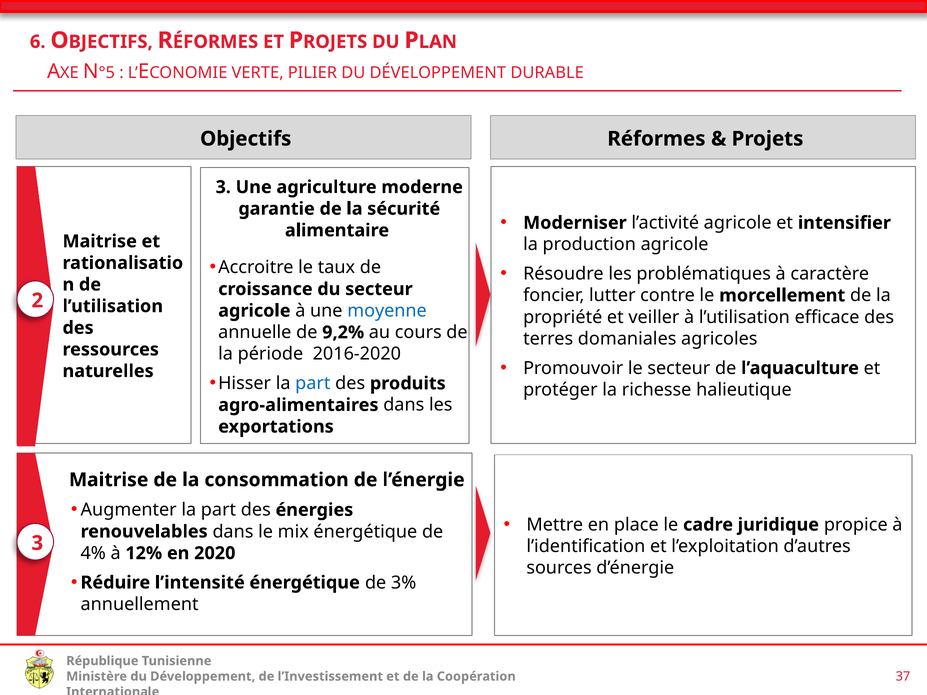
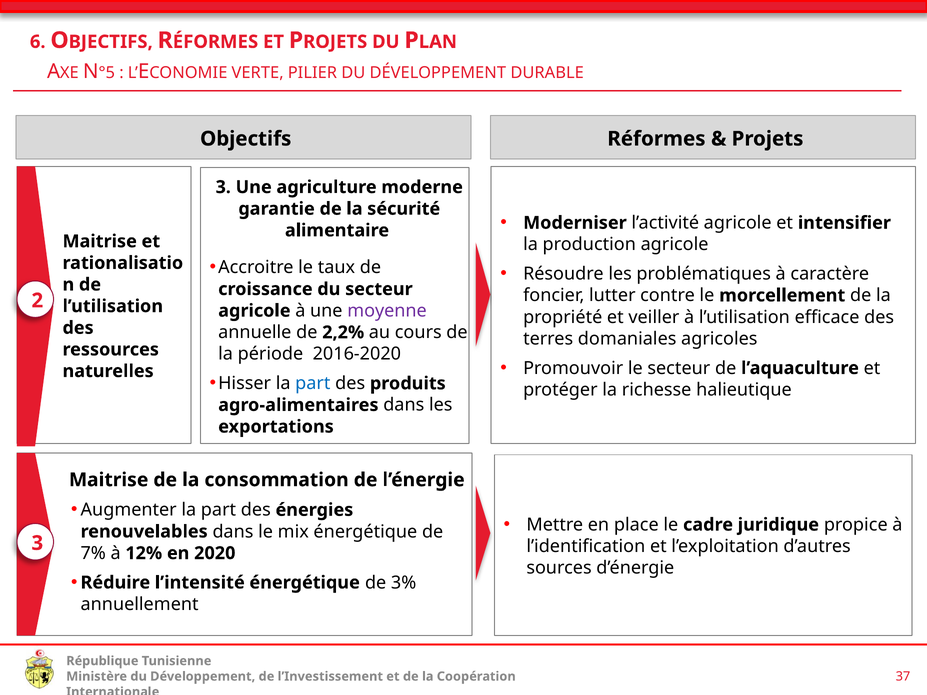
moyenne colour: blue -> purple
9,2%: 9,2% -> 2,2%
4%: 4% -> 7%
